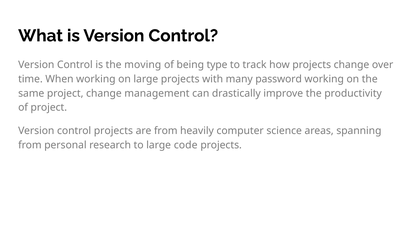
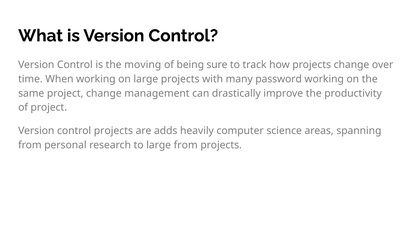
type: type -> sure
are from: from -> adds
large code: code -> from
